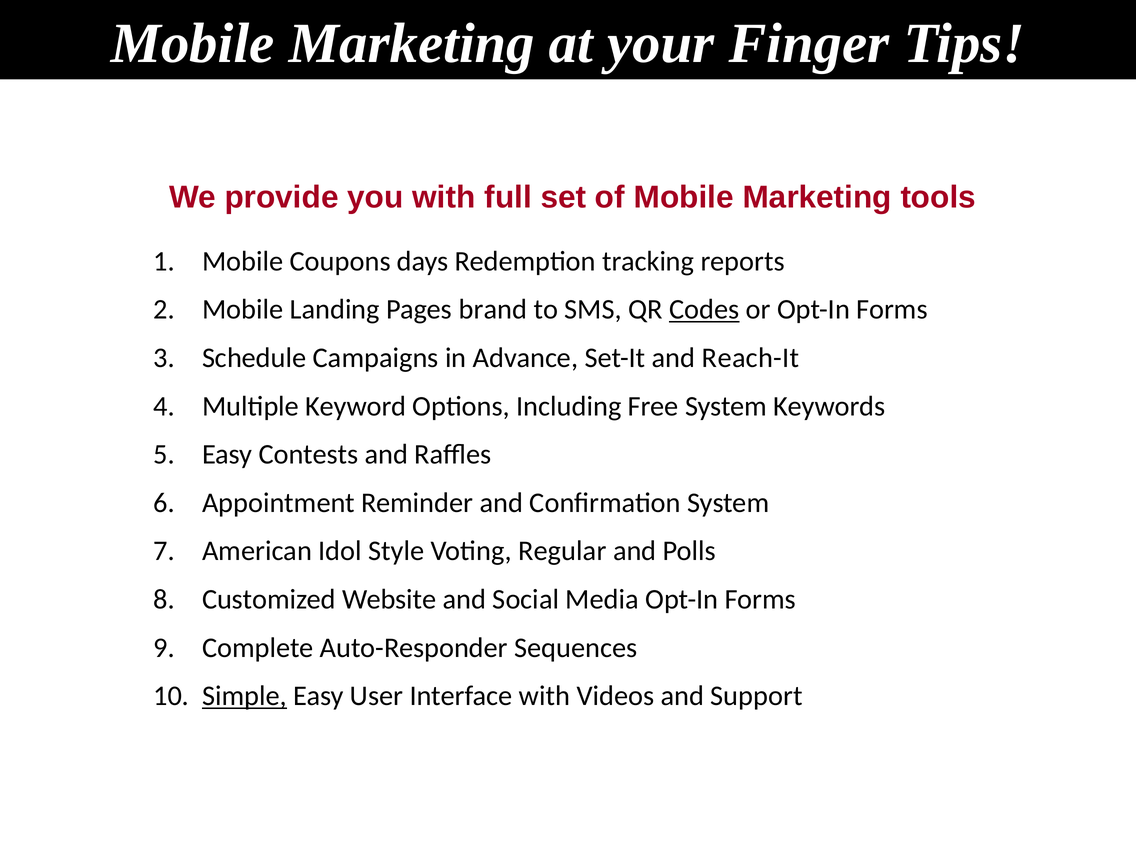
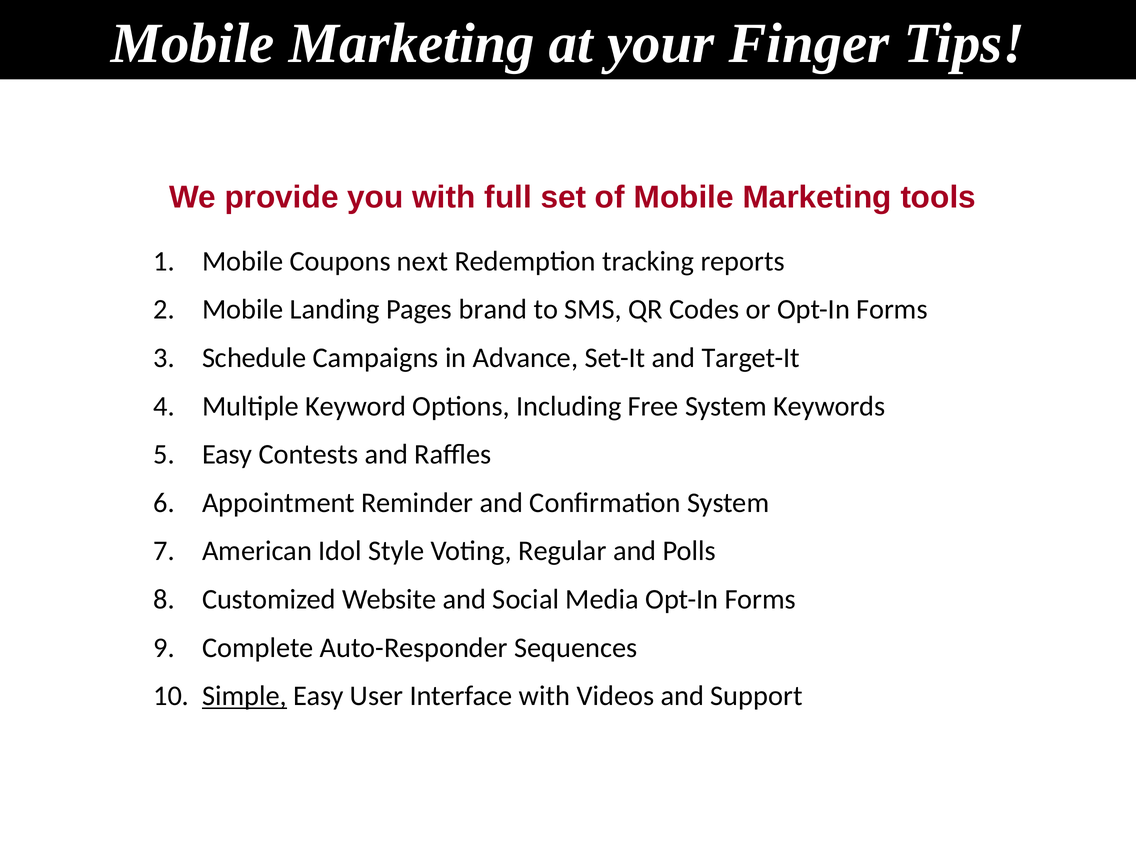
days: days -> next
Codes underline: present -> none
Reach-It: Reach-It -> Target-It
